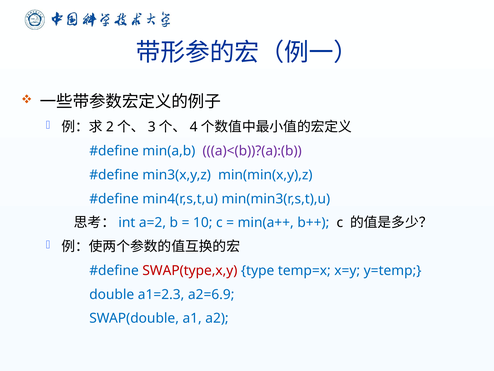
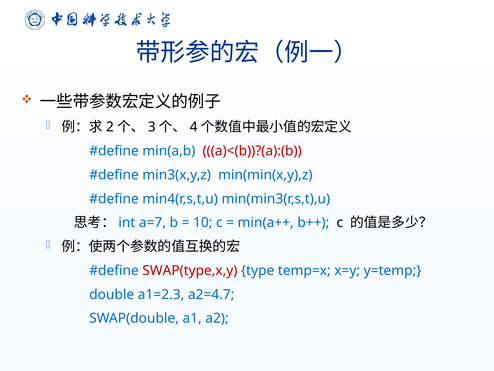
a)<(b))?(a):(b colour: purple -> red
a=2: a=2 -> a=7
a2=6.9: a2=6.9 -> a2=4.7
